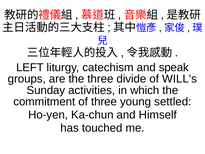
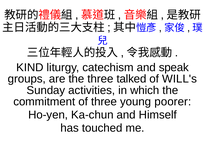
LEFT: LEFT -> KIND
divide: divide -> talked
settled: settled -> poorer
